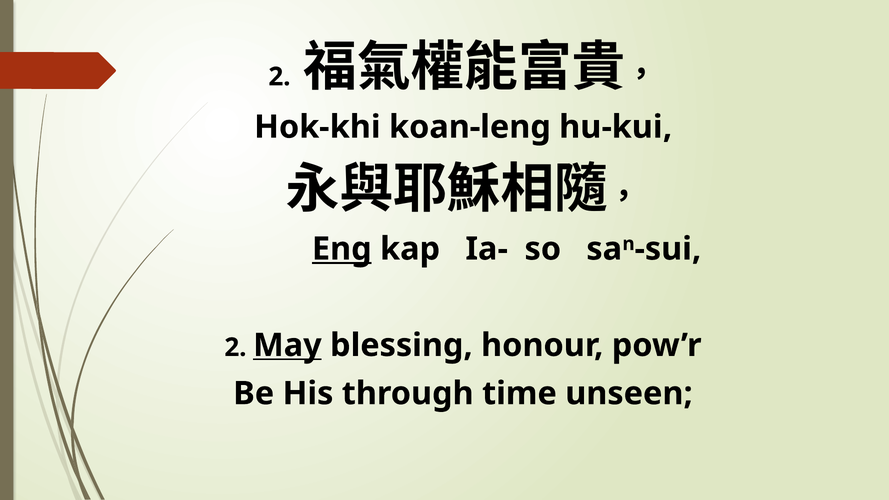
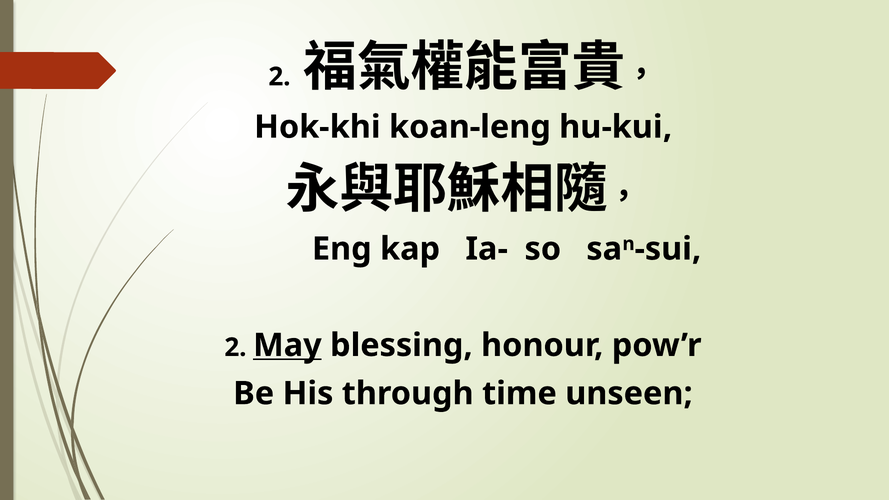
Eng underline: present -> none
